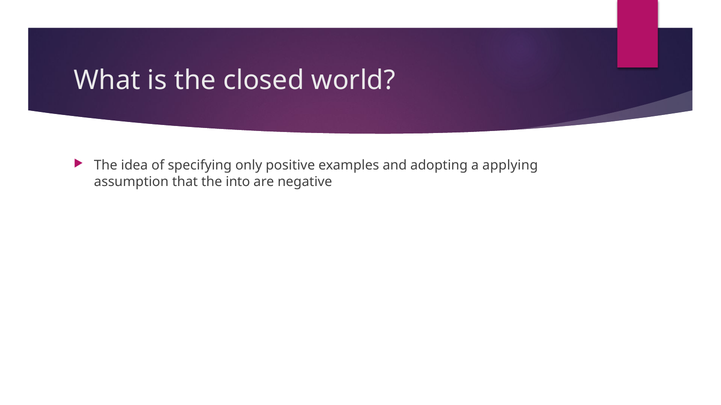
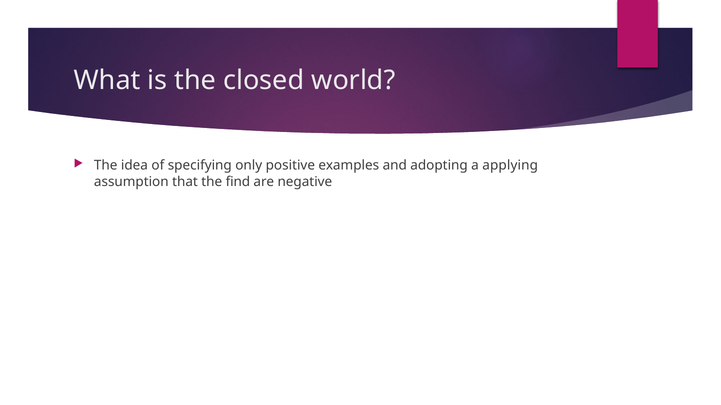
into: into -> find
